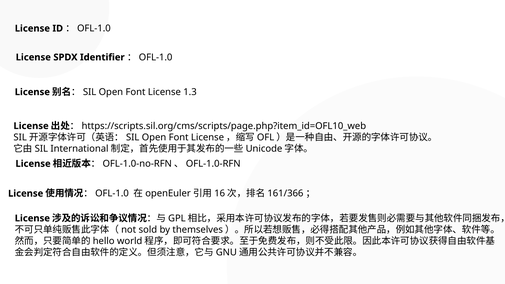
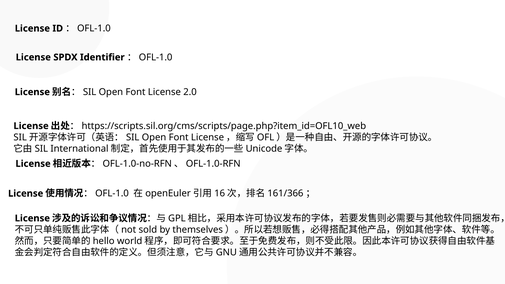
1.3: 1.3 -> 2.0
